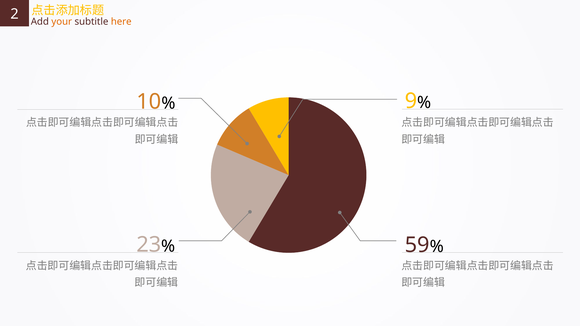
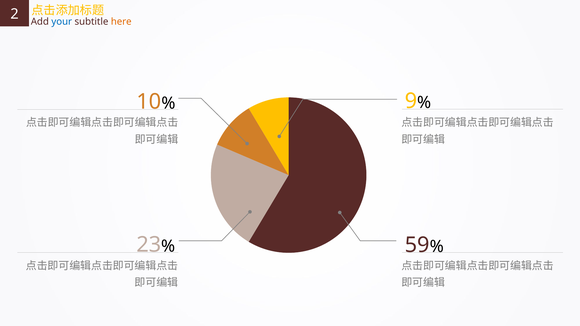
your colour: orange -> blue
